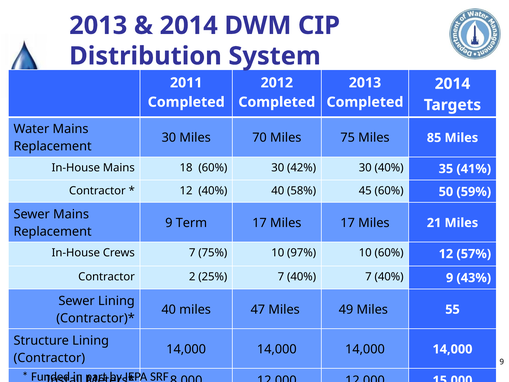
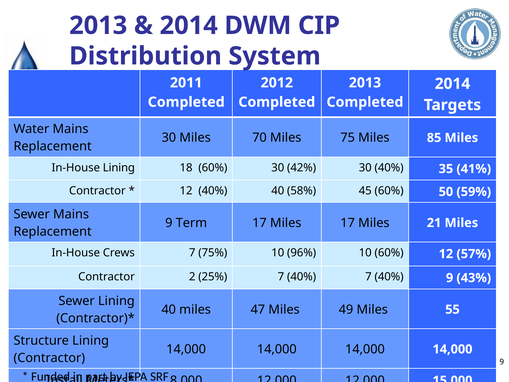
In-House Mains: Mains -> Lining
97%: 97% -> 96%
